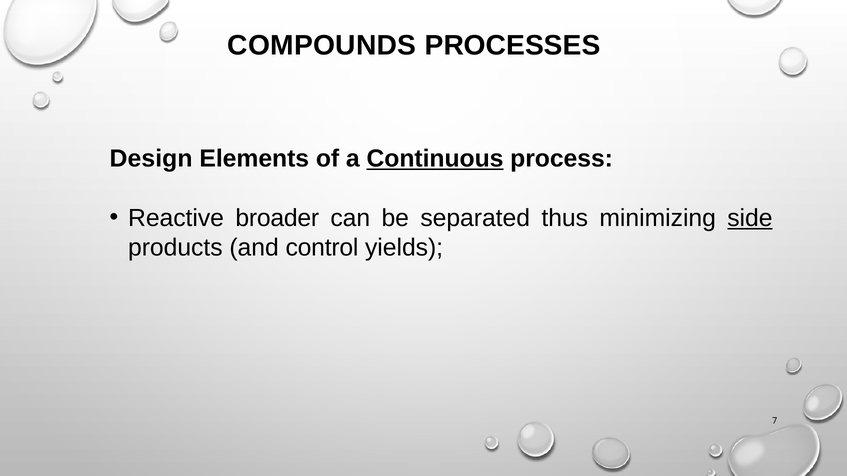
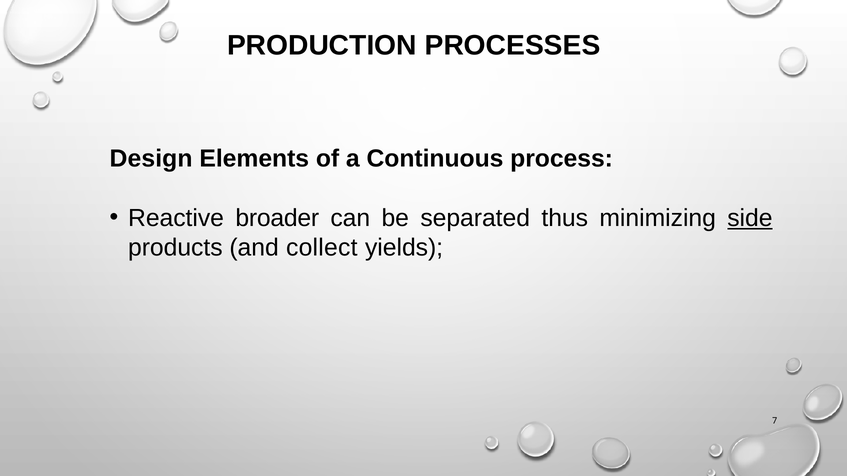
COMPOUNDS: COMPOUNDS -> PRODUCTION
Continuous underline: present -> none
control: control -> collect
